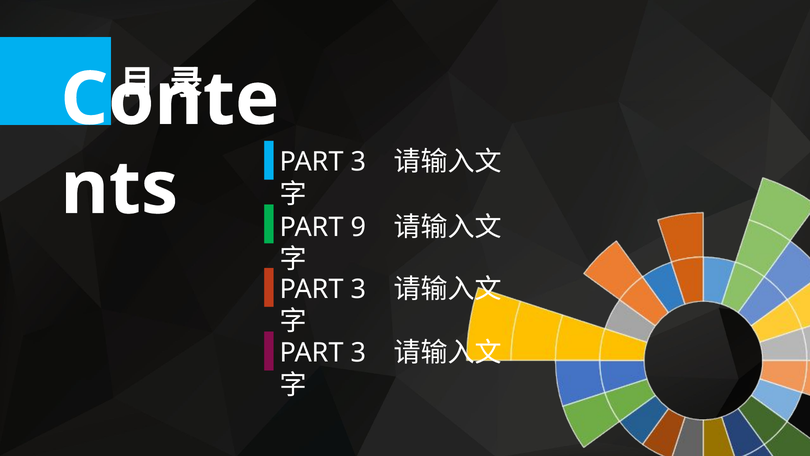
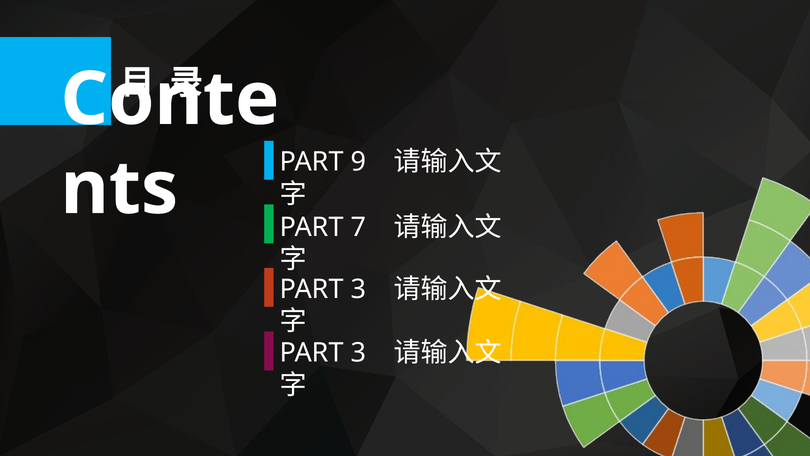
3 at (358, 162): 3 -> 9
9: 9 -> 7
